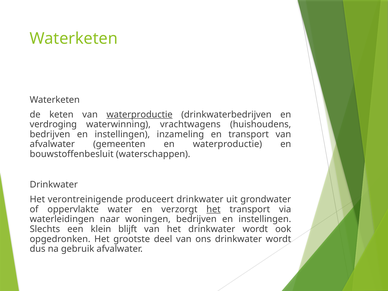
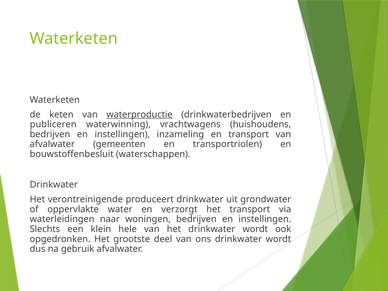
verdroging: verdroging -> publiceren
en waterproductie: waterproductie -> transportriolen
het at (214, 209) underline: present -> none
blijft: blijft -> hele
